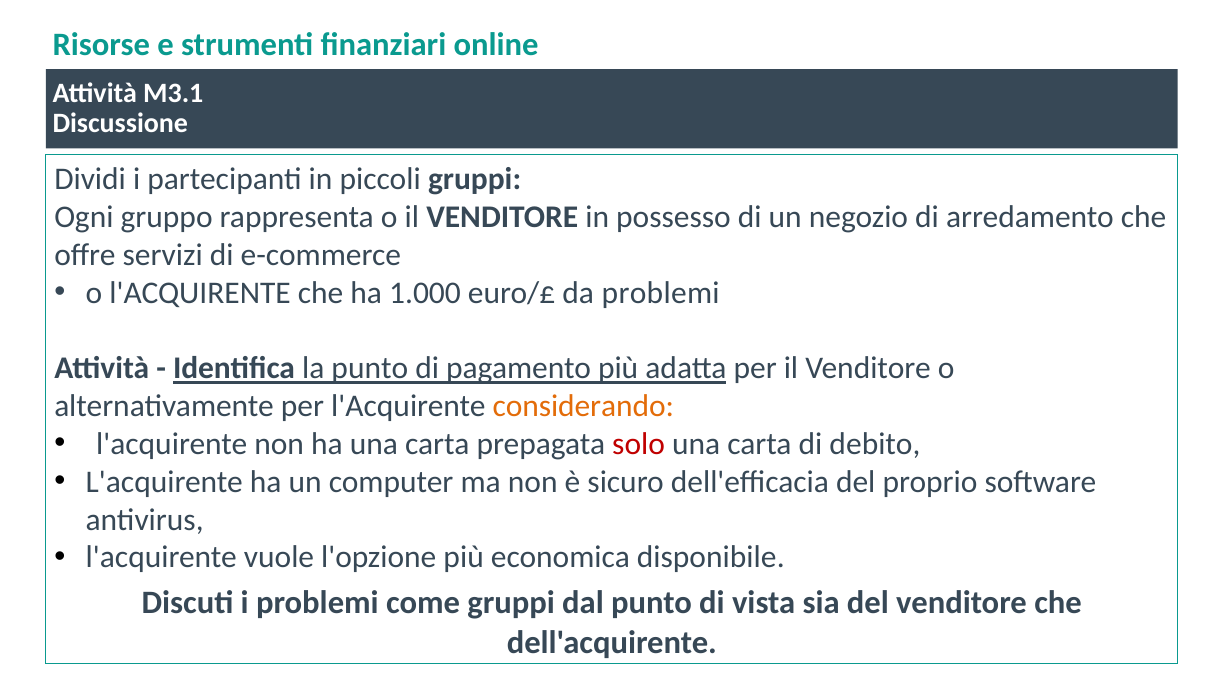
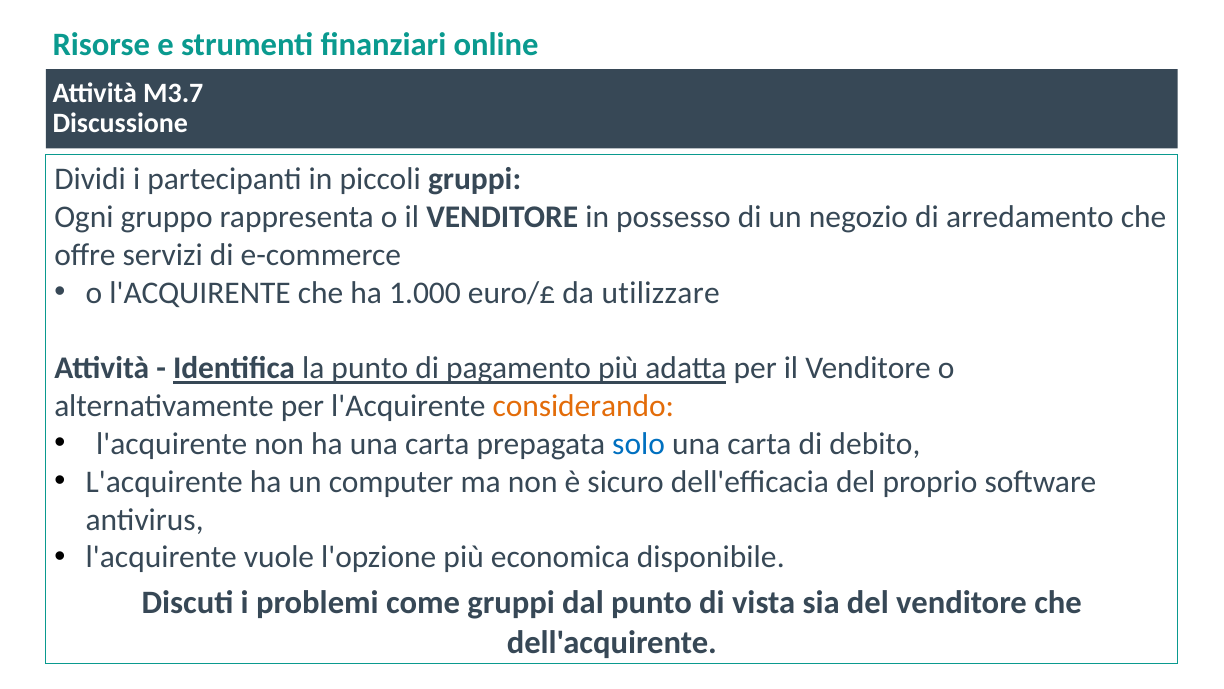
M3.1: M3.1 -> M3.7
da problemi: problemi -> utilizzare
solo colour: red -> blue
